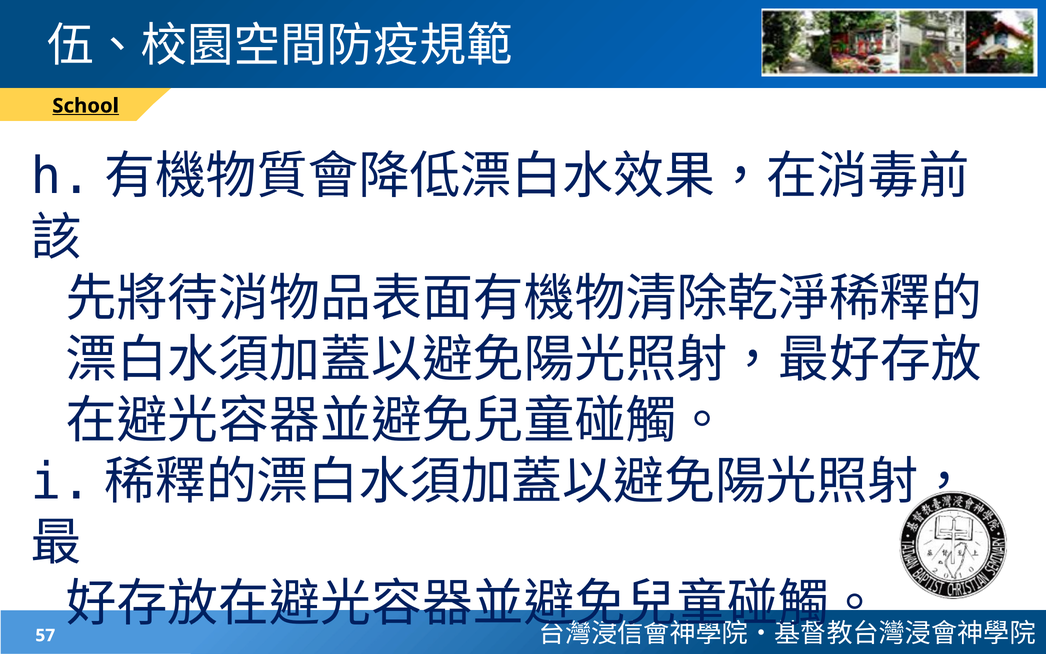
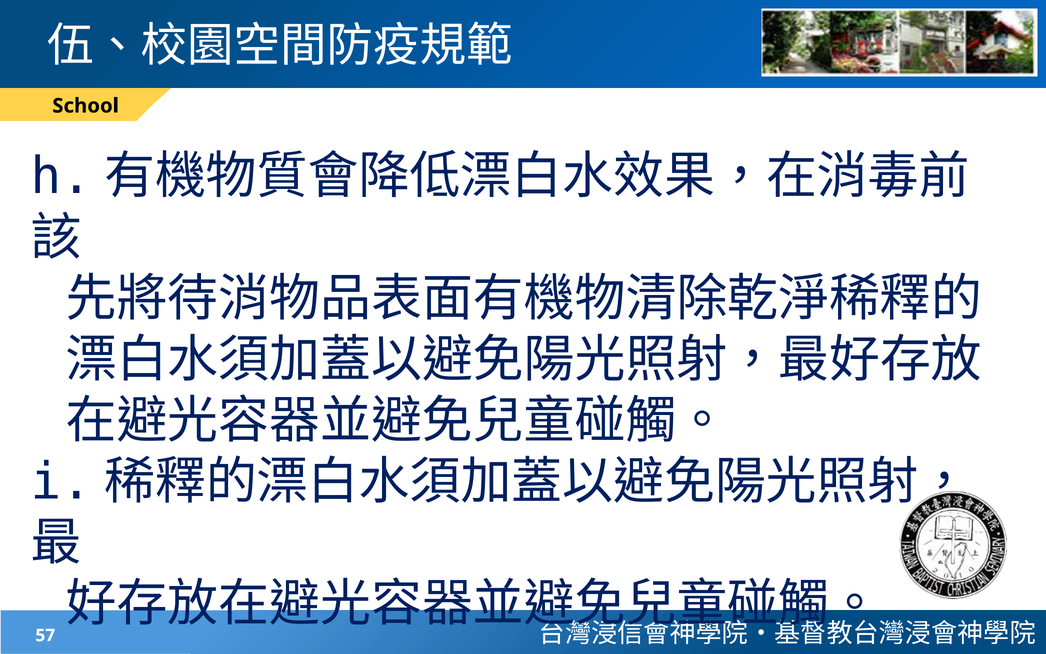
School underline: present -> none
